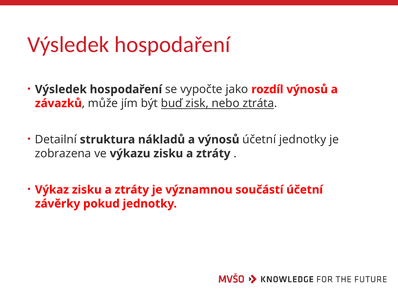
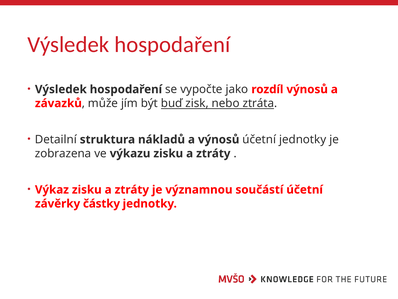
pokud: pokud -> částky
